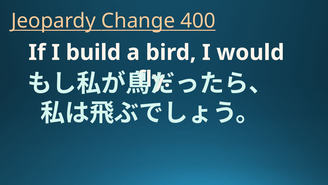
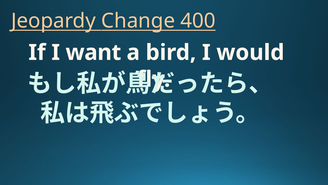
build: build -> want
